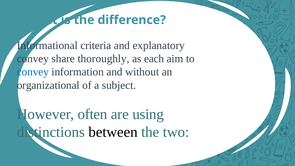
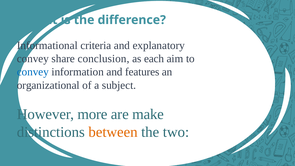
thoroughly: thoroughly -> conclusion
without: without -> features
often: often -> more
using: using -> make
between colour: black -> orange
